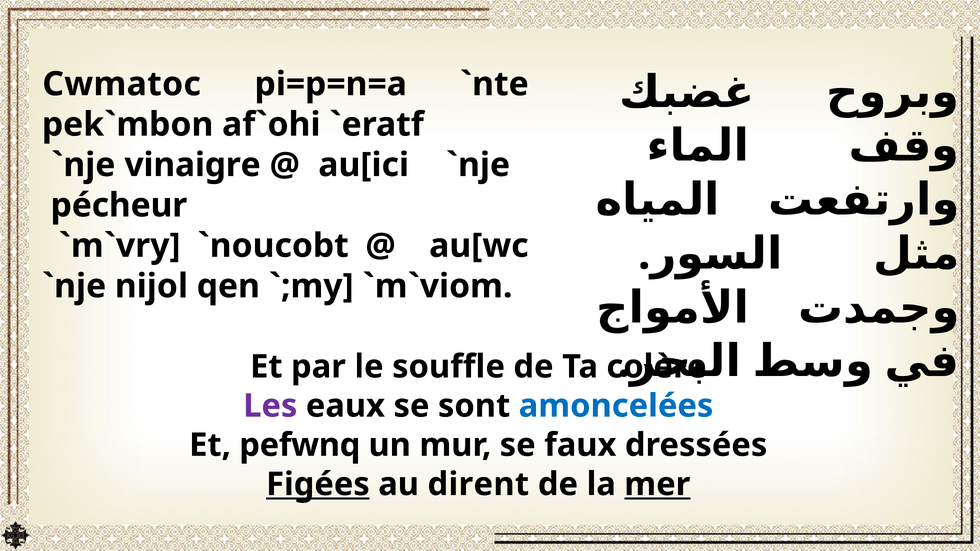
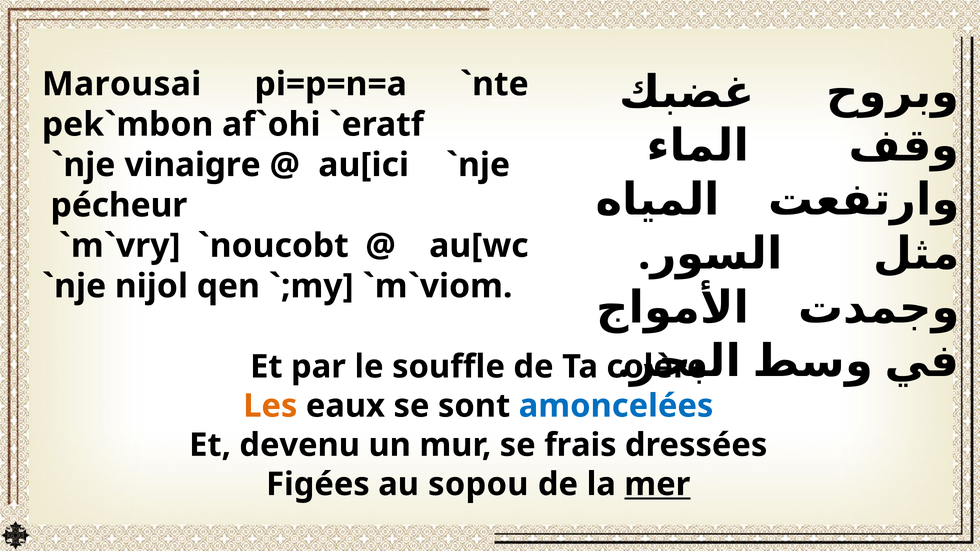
Cwmatoc: Cwmatoc -> Marousai
Les colour: purple -> orange
pefwnq: pefwnq -> devenu
faux: faux -> frais
Figées underline: present -> none
dirent: dirent -> sopou
